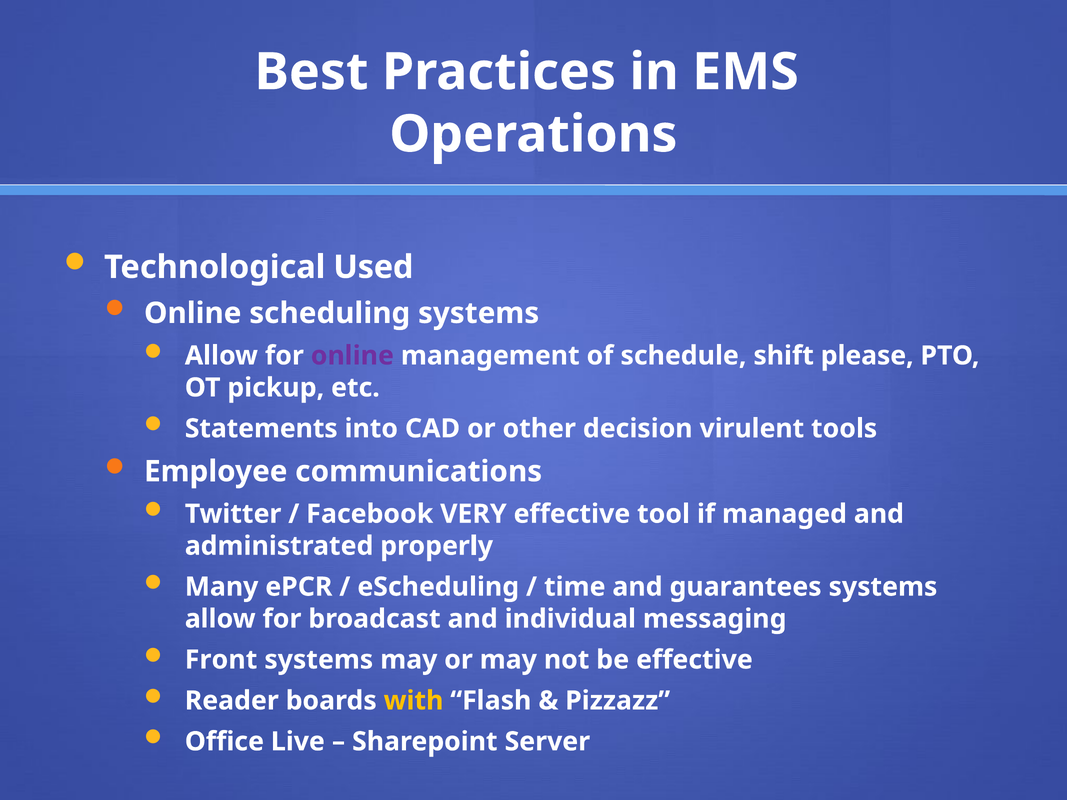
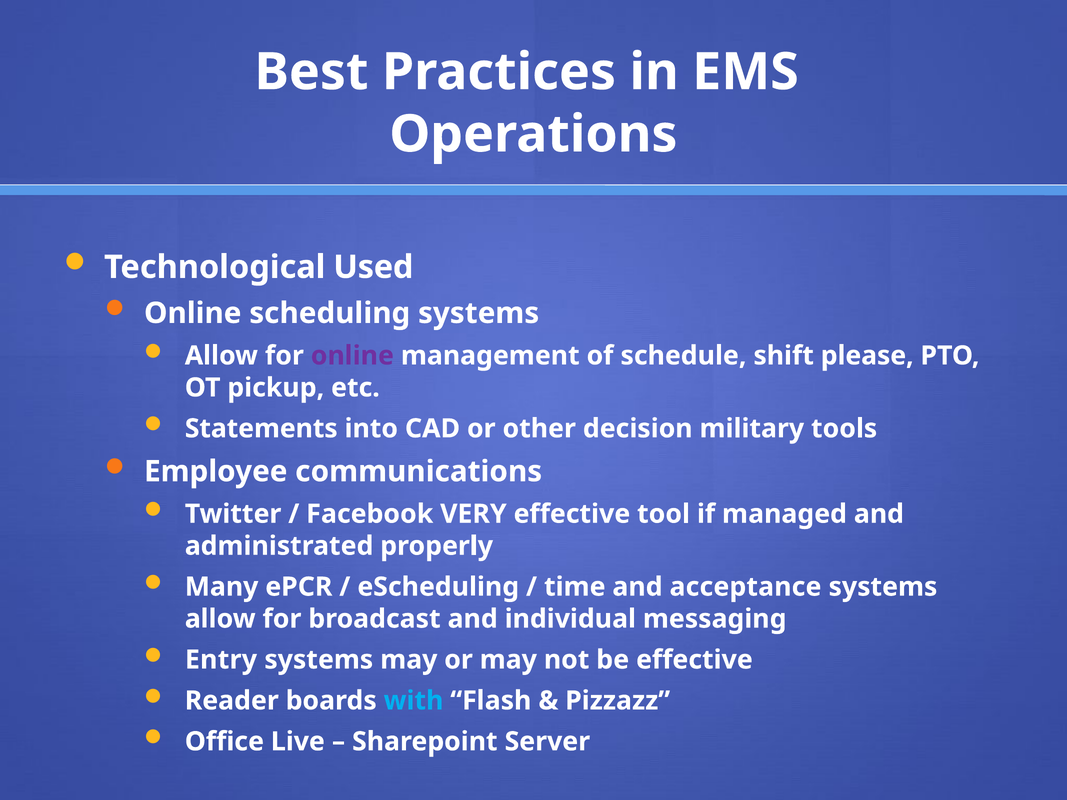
virulent: virulent -> military
guarantees: guarantees -> acceptance
Front: Front -> Entry
with colour: yellow -> light blue
